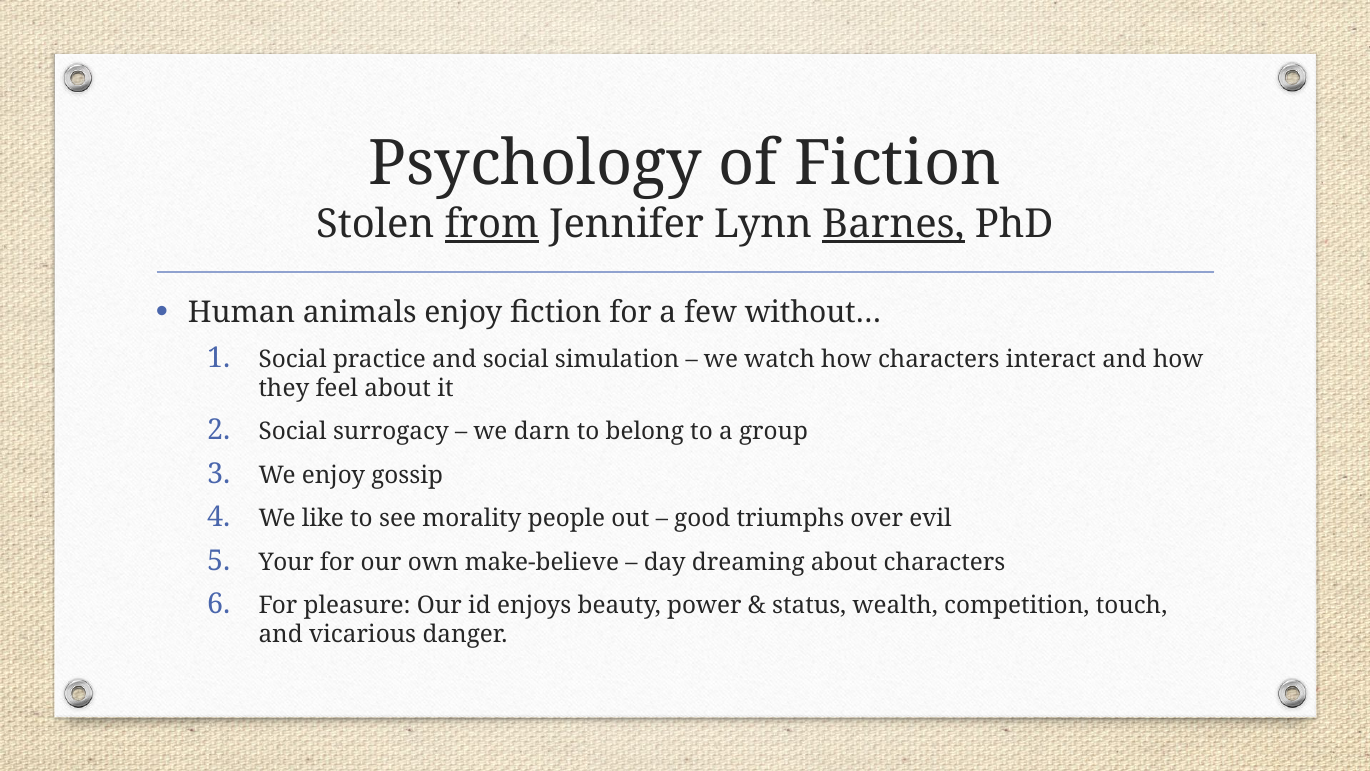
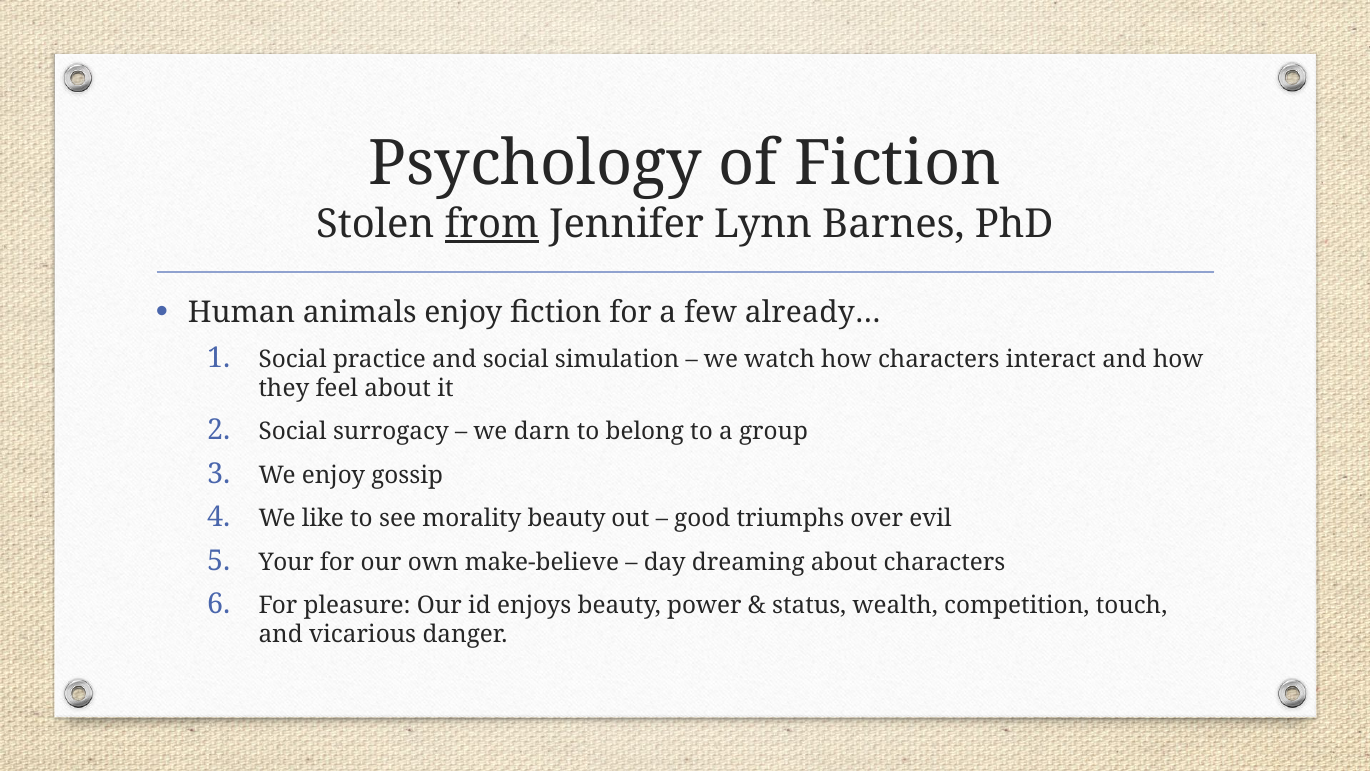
Barnes underline: present -> none
without…: without… -> already…
morality people: people -> beauty
